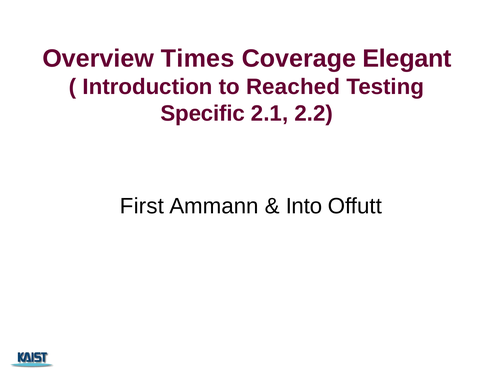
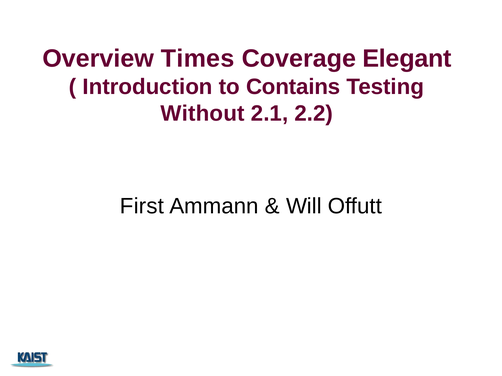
Reached: Reached -> Contains
Specific: Specific -> Without
Into: Into -> Will
